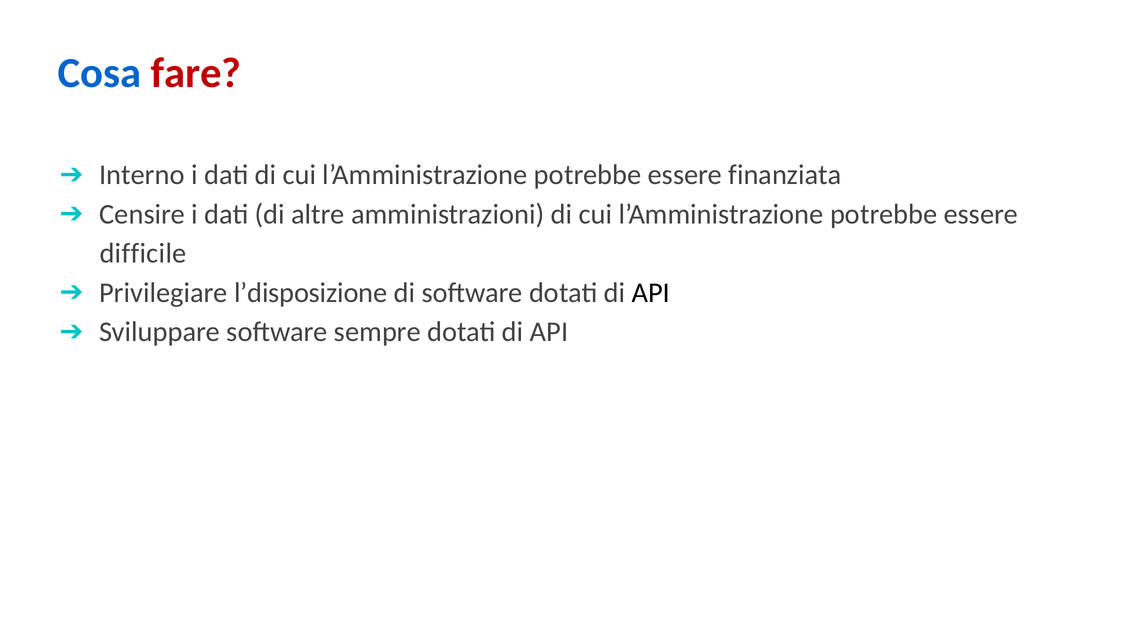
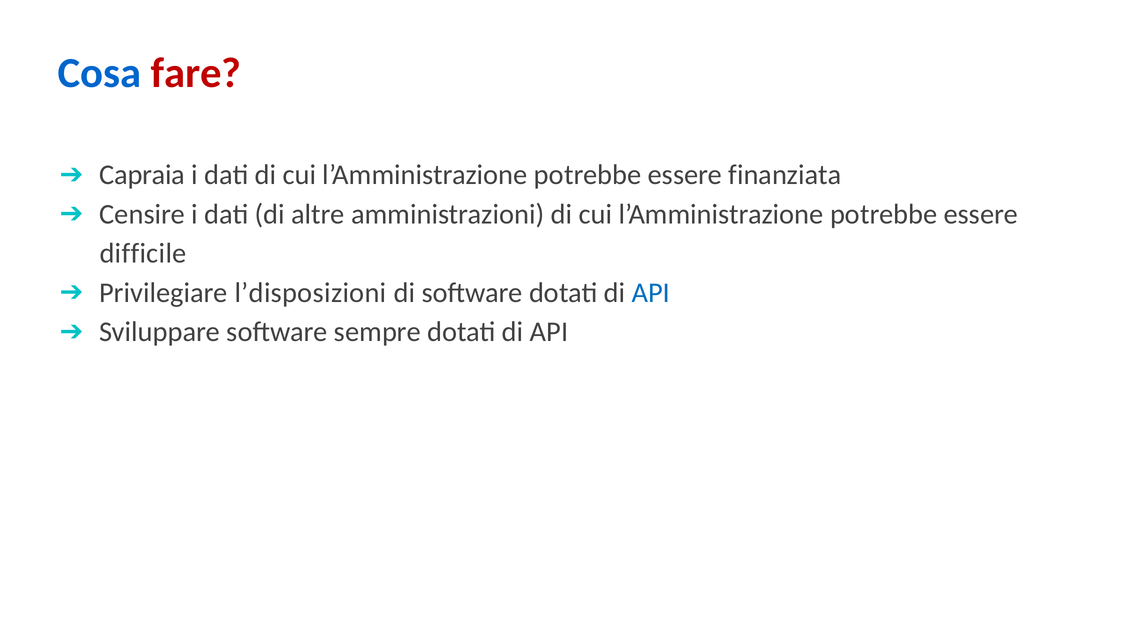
Interno: Interno -> Capraia
l’disposizione: l’disposizione -> l’disposizioni
API at (651, 293) colour: black -> blue
